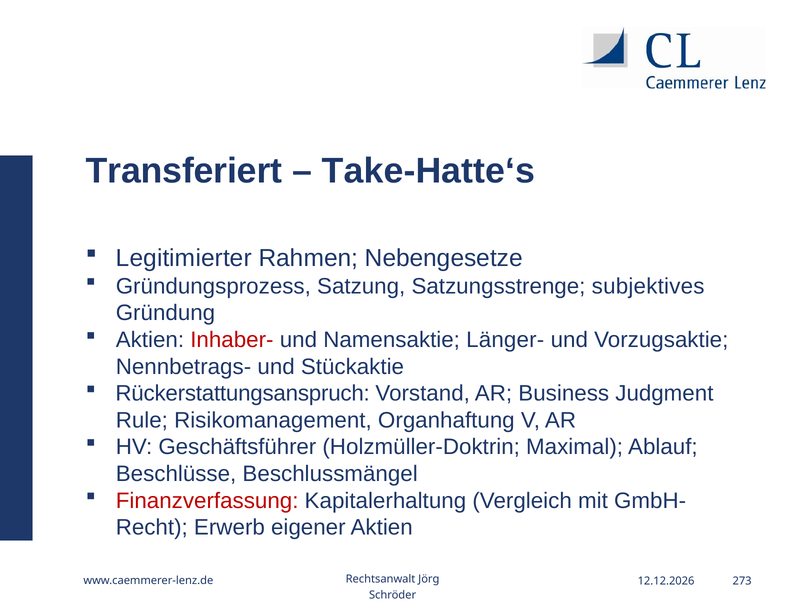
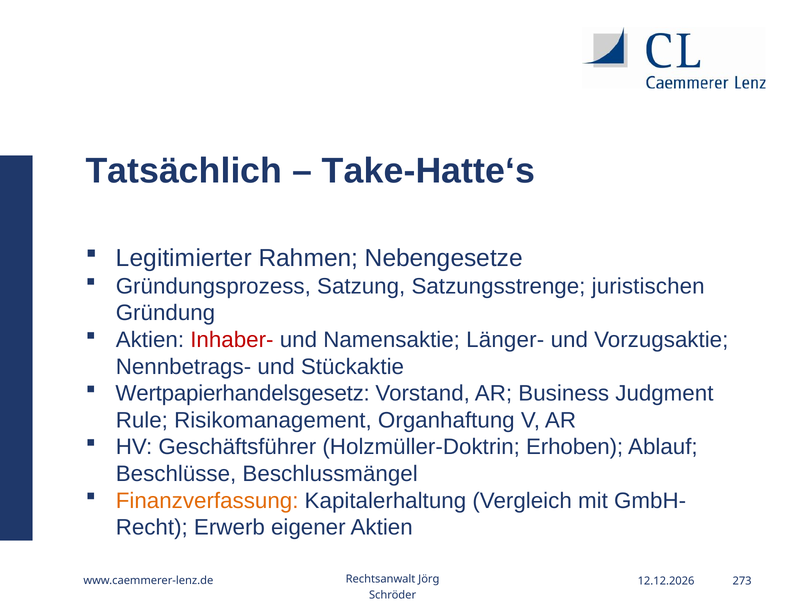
Transferiert: Transferiert -> Tatsächlich
subjektives: subjektives -> juristischen
Rückerstattungsanspruch: Rückerstattungsanspruch -> Wertpapierhandelsgesetz
Maximal: Maximal -> Erhoben
Finanzverfassung colour: red -> orange
